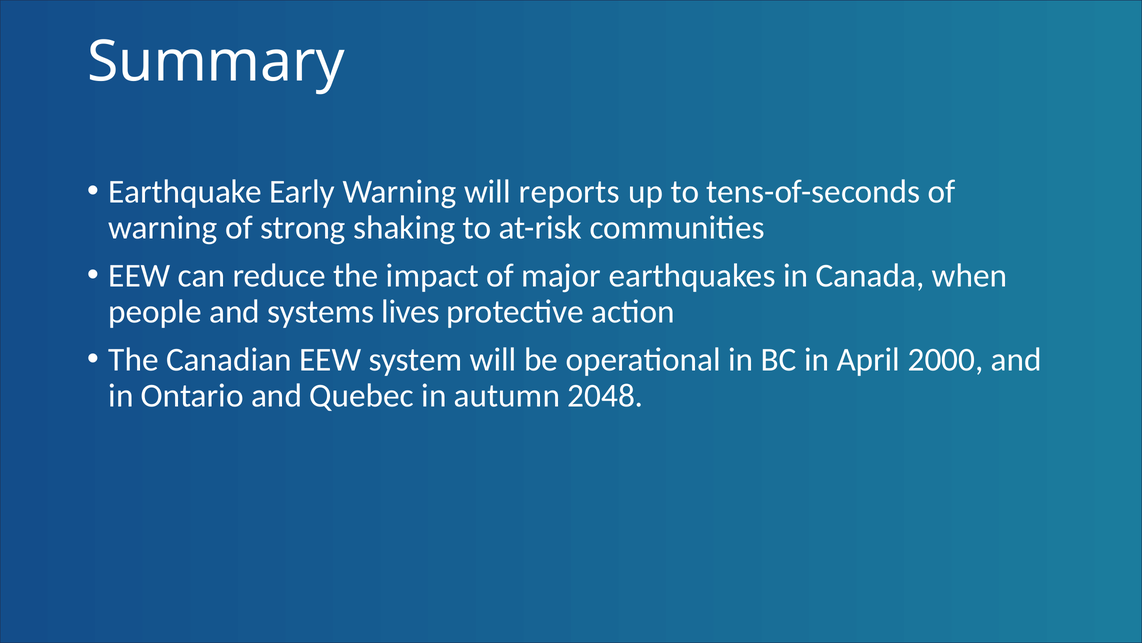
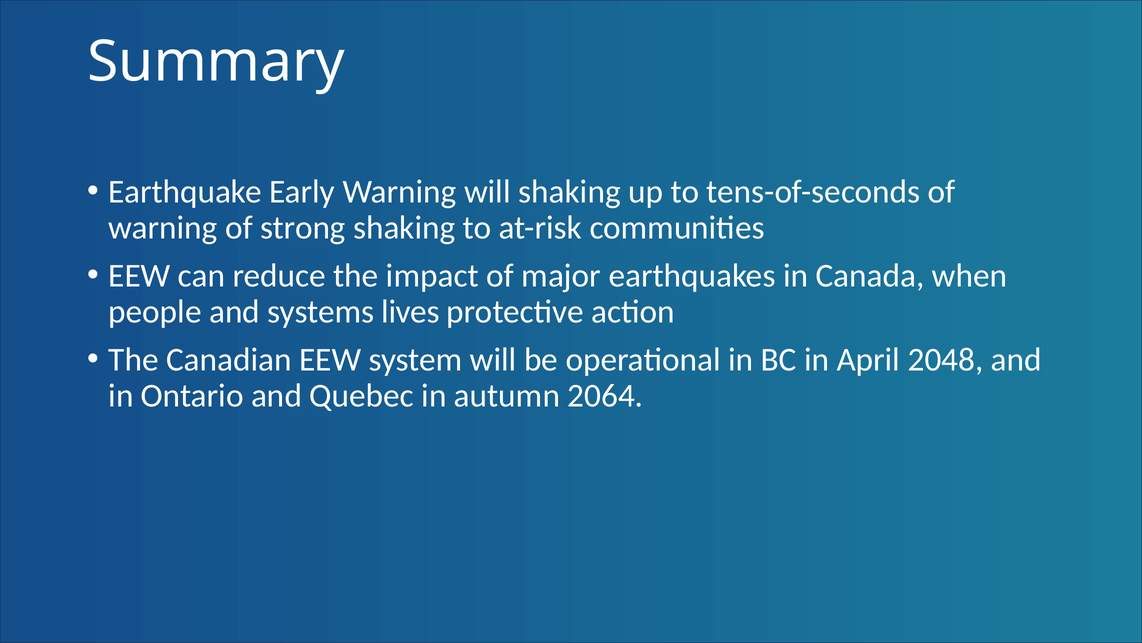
will reports: reports -> shaking
2000: 2000 -> 2048
2048: 2048 -> 2064
